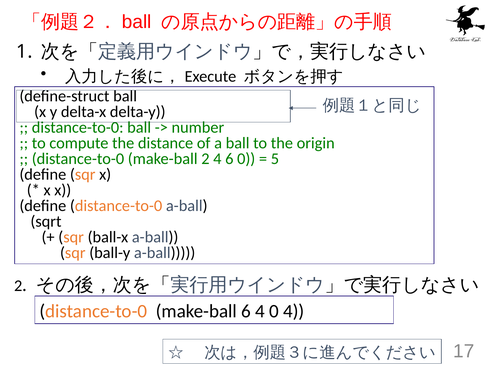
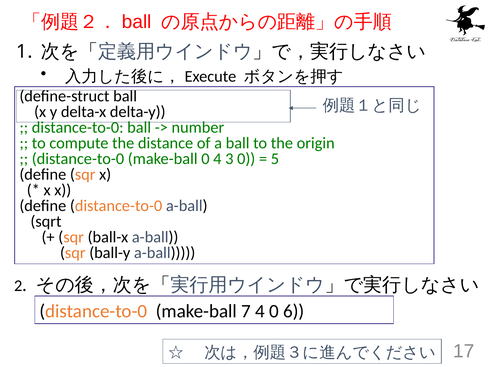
make-ball 2: 2 -> 0
4 6: 6 -> 3
make-ball 6: 6 -> 7
0 4: 4 -> 6
